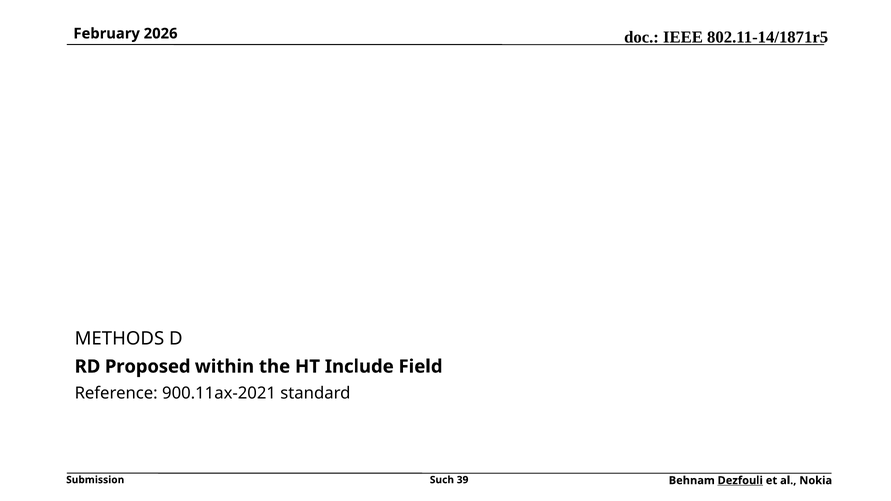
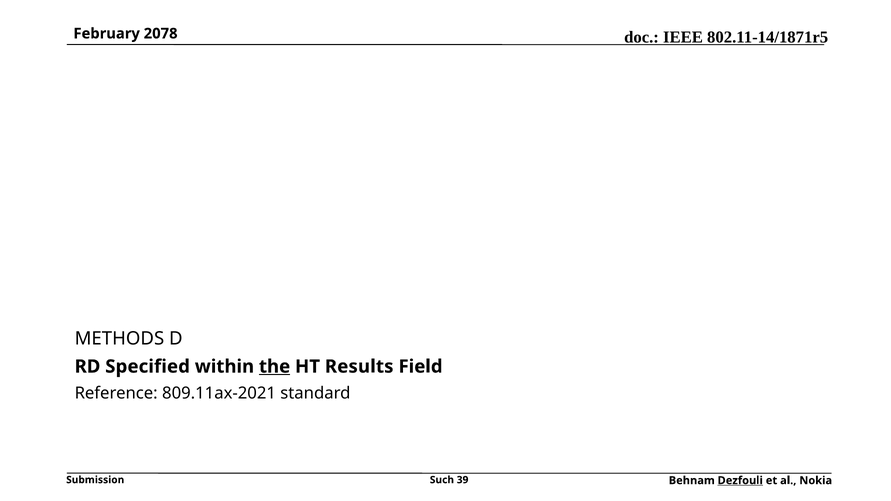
2026: 2026 -> 2078
Proposed: Proposed -> Specified
the underline: none -> present
Include: Include -> Results
900.11ax-2021: 900.11ax-2021 -> 809.11ax-2021
